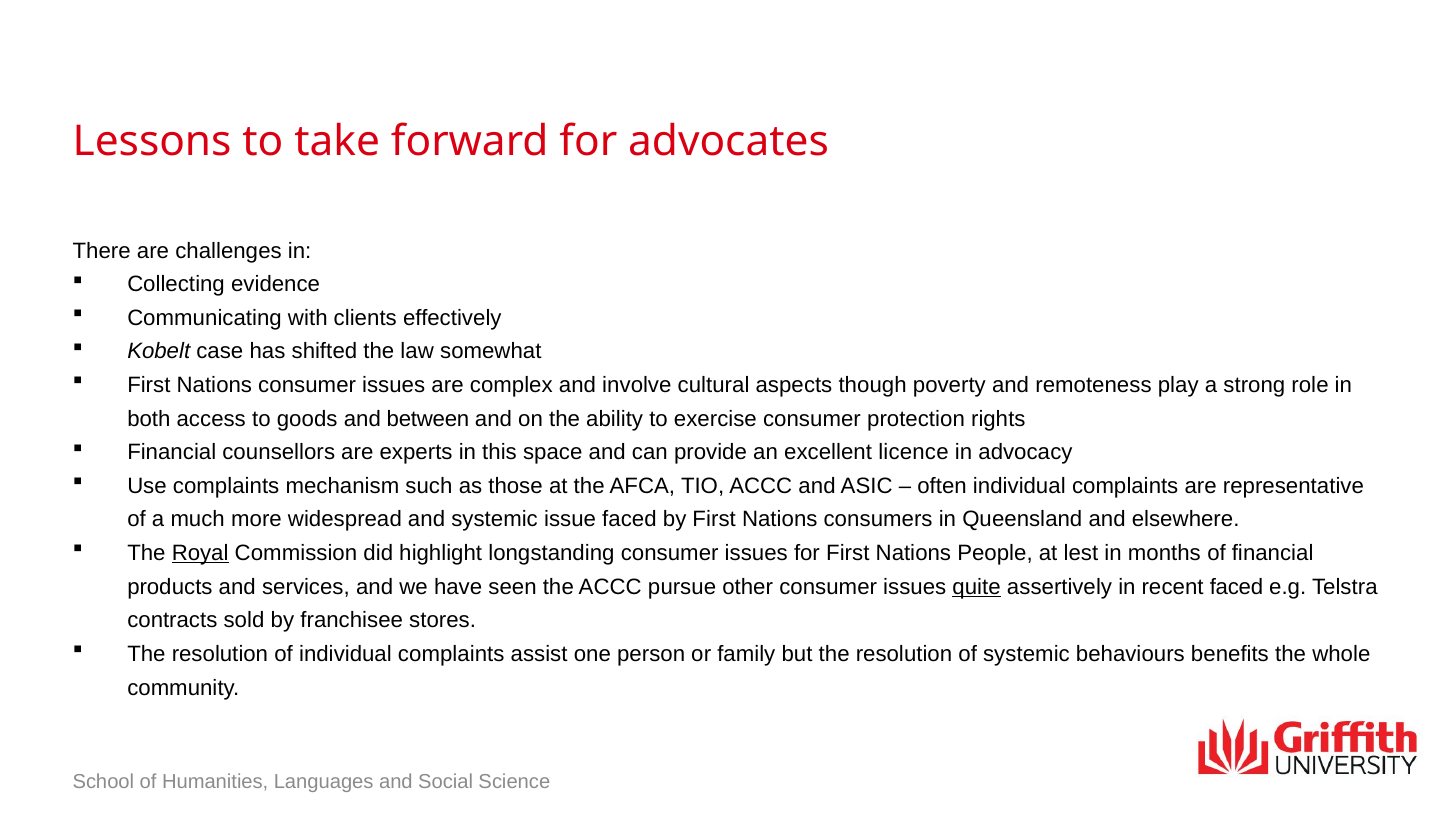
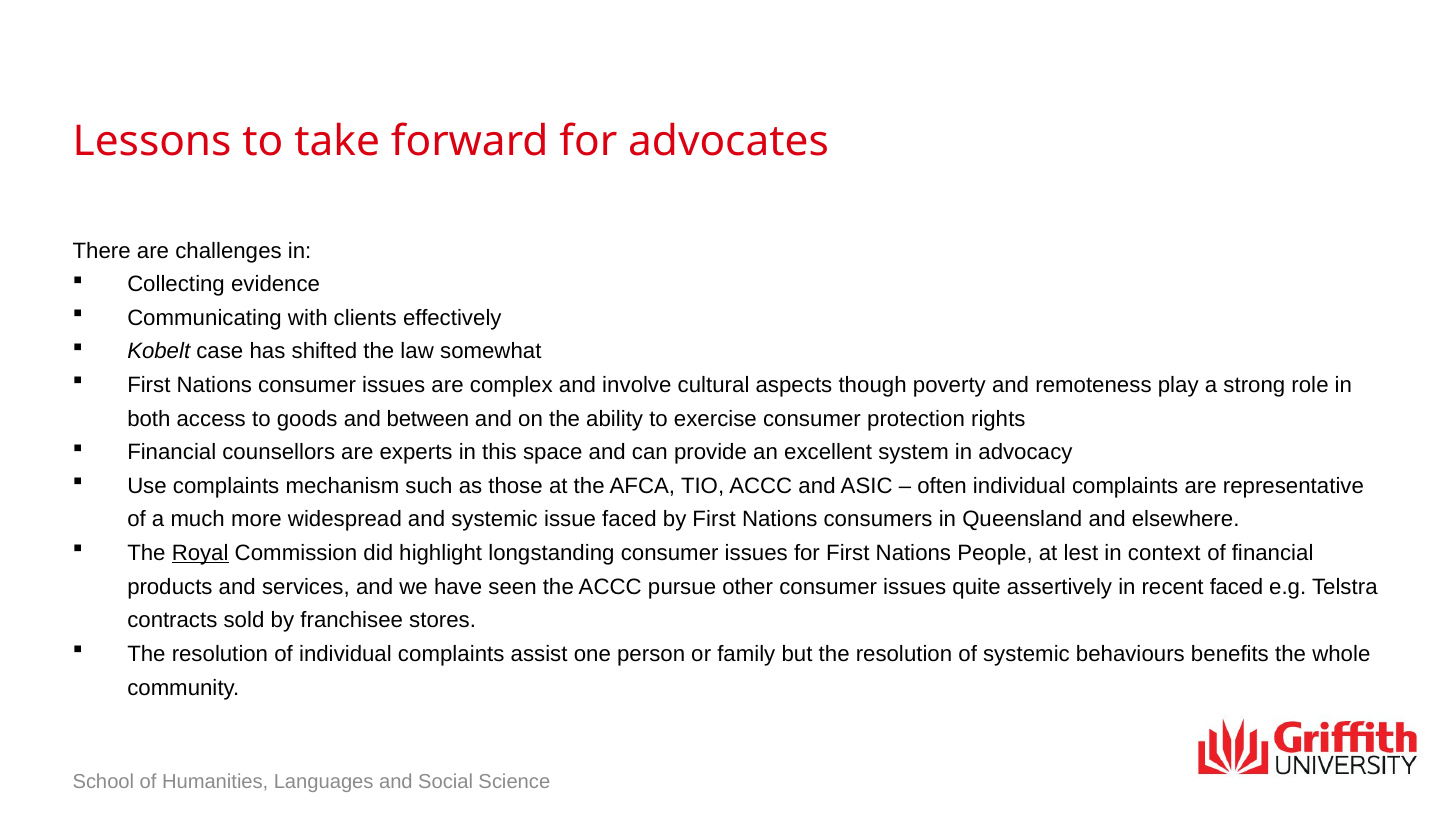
licence: licence -> system
months: months -> context
quite underline: present -> none
